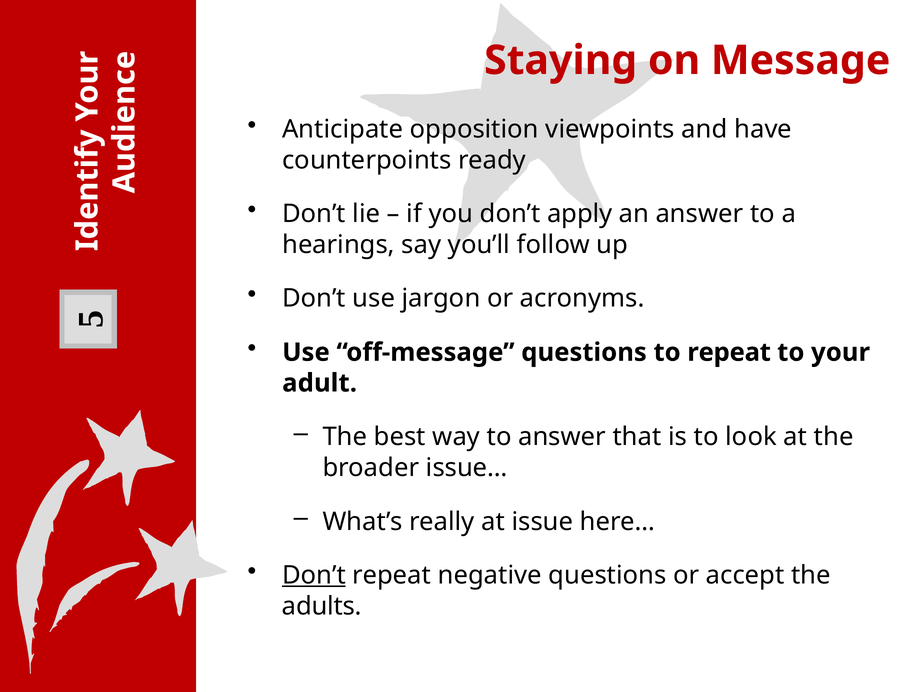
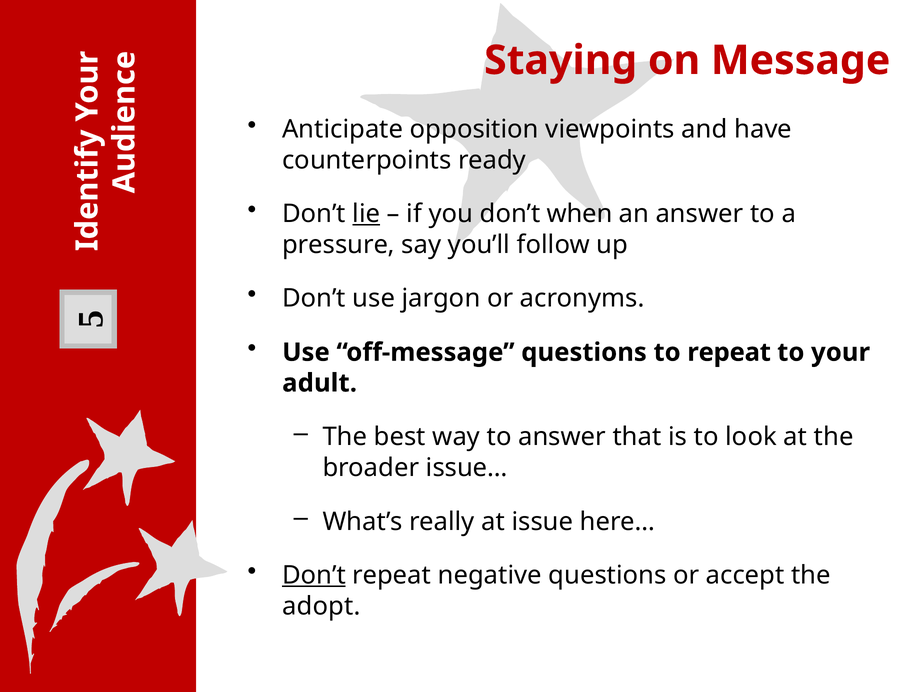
lie underline: none -> present
apply: apply -> when
hearings: hearings -> pressure
adults: adults -> adopt
